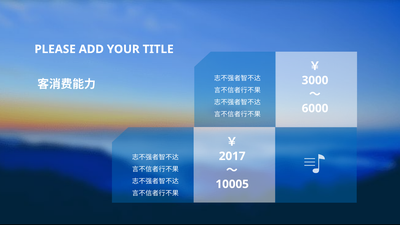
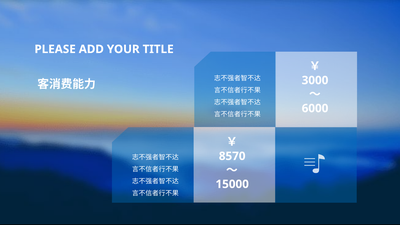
2017: 2017 -> 8570
10005: 10005 -> 15000
